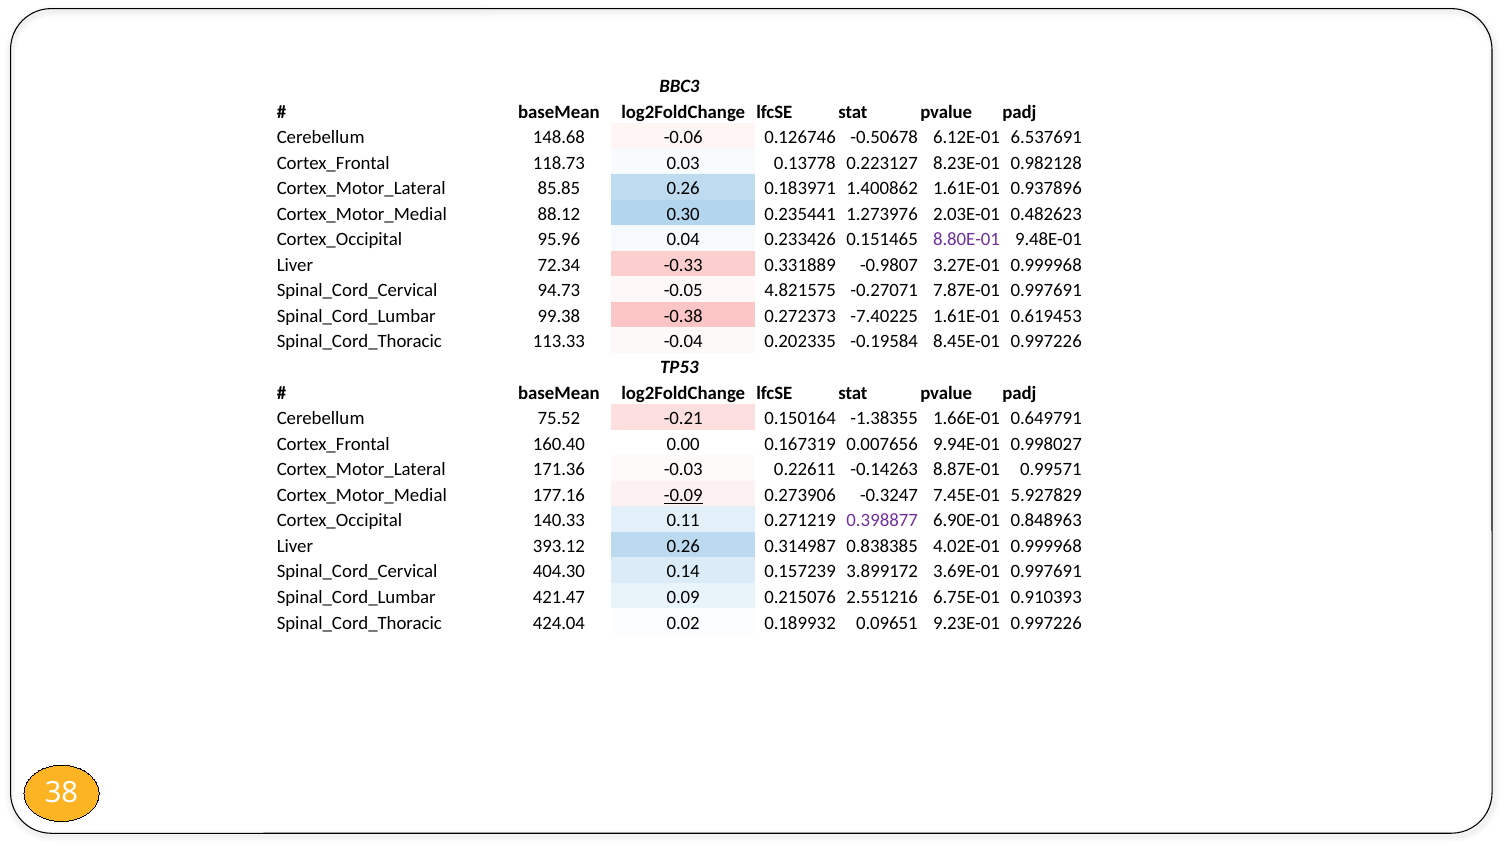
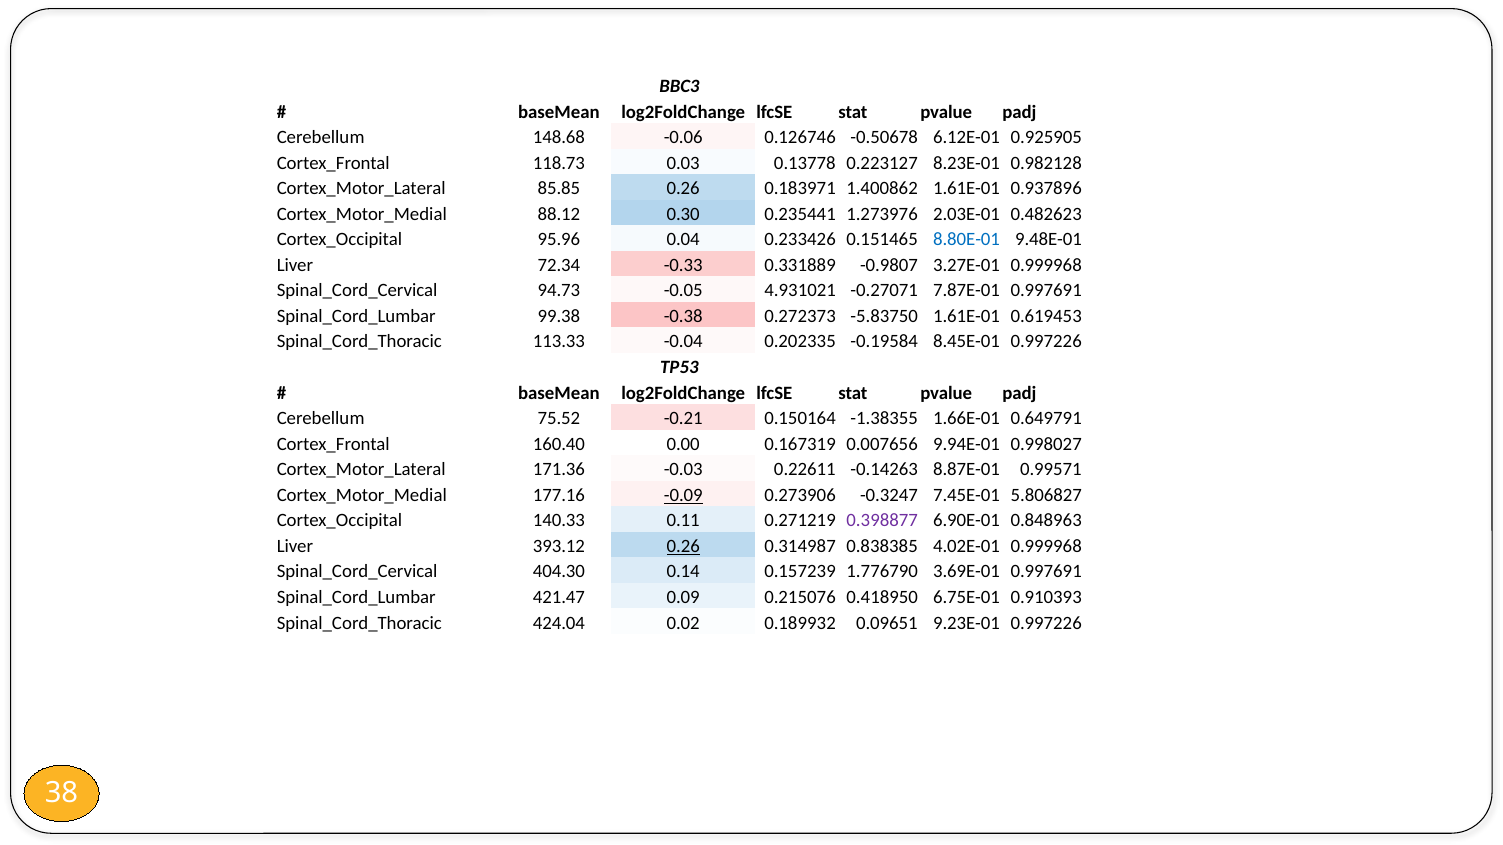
6.537691: 6.537691 -> 0.925905
8.80E-01 colour: purple -> blue
4.821575: 4.821575 -> 4.931021
-7.40225: -7.40225 -> -5.83750
5.927829: 5.927829 -> 5.806827
0.26 at (683, 546) underline: none -> present
3.899172: 3.899172 -> 1.776790
2.551216: 2.551216 -> 0.418950
